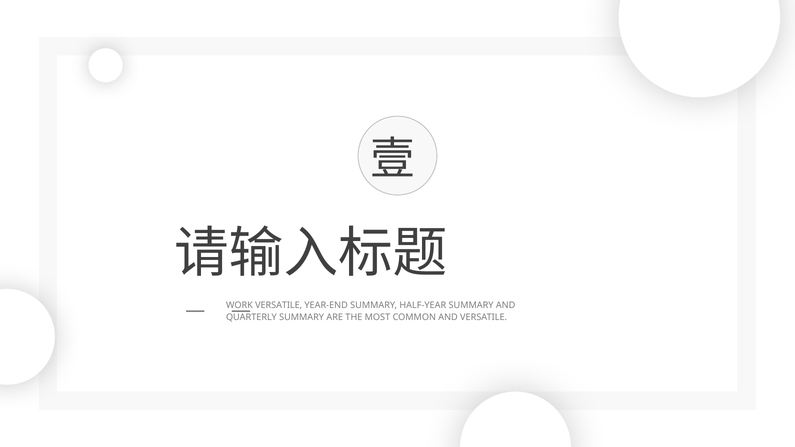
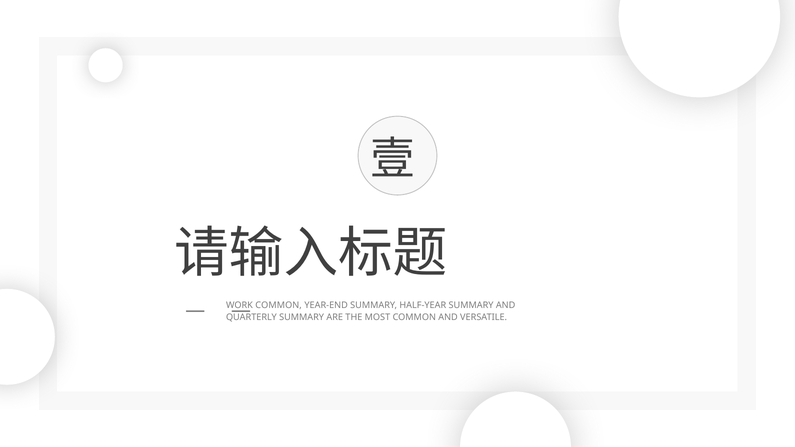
VERSATILE at (279, 305): VERSATILE -> COMMON
